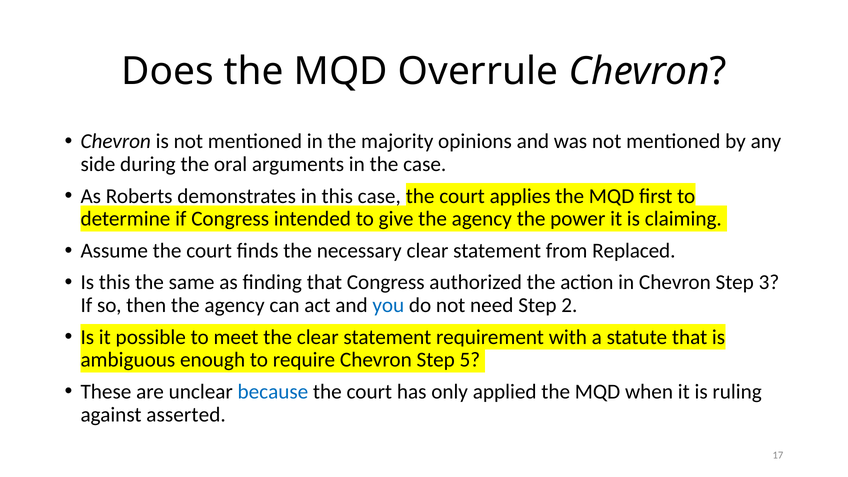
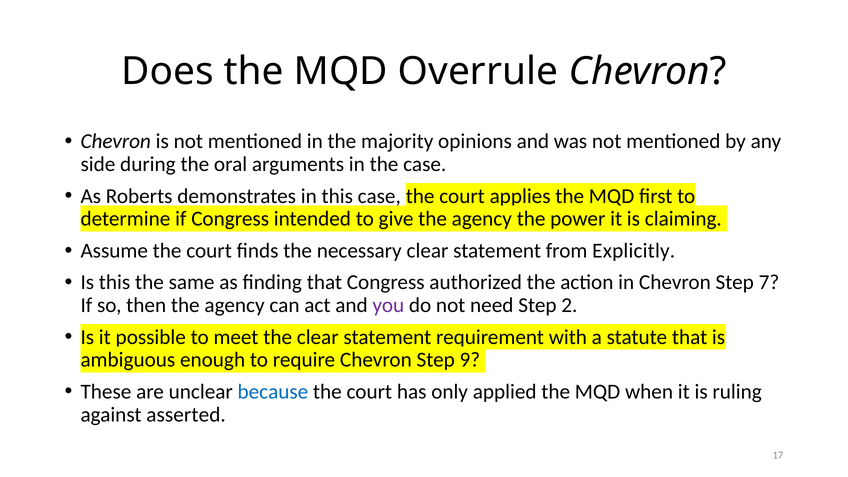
Replaced: Replaced -> Explicitly
3: 3 -> 7
you colour: blue -> purple
5: 5 -> 9
